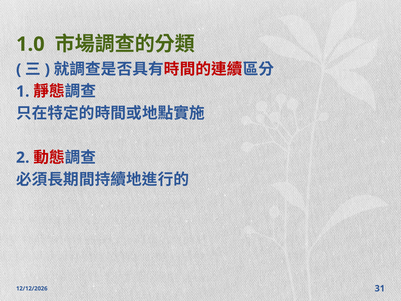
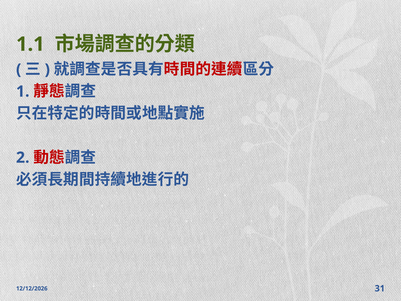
1.0: 1.0 -> 1.1
